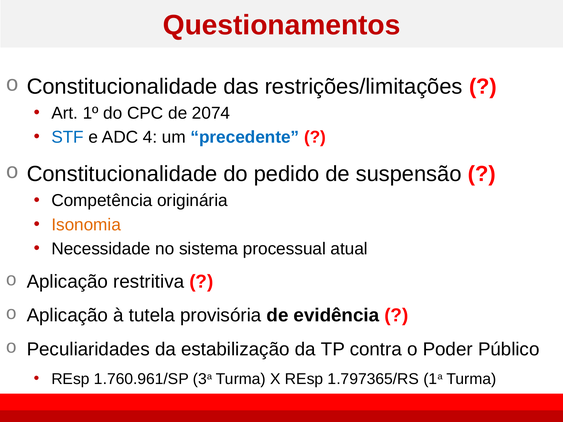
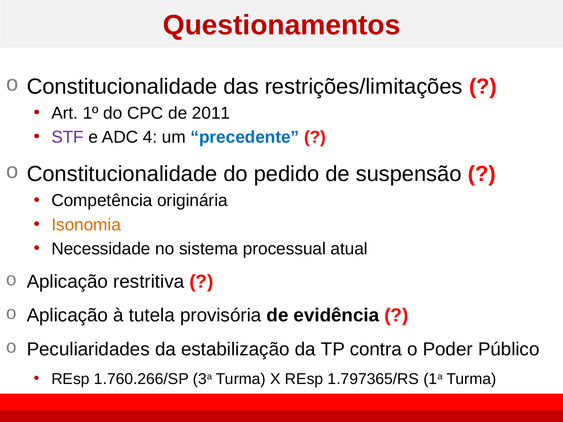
2074: 2074 -> 2011
STF colour: blue -> purple
1.760.961/SP: 1.760.961/SP -> 1.760.266/SP
